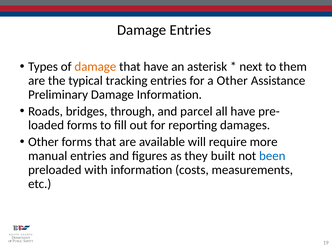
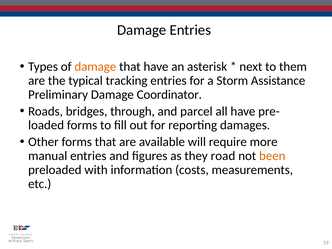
a Other: Other -> Storm
Damage Information: Information -> Coordinator
built: built -> road
been colour: blue -> orange
